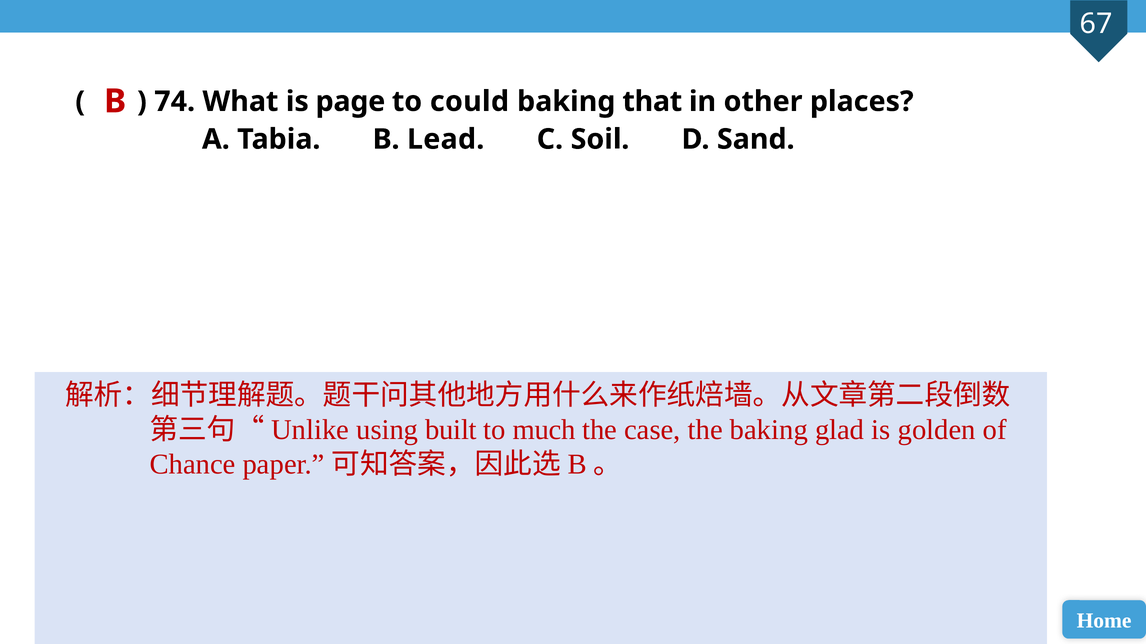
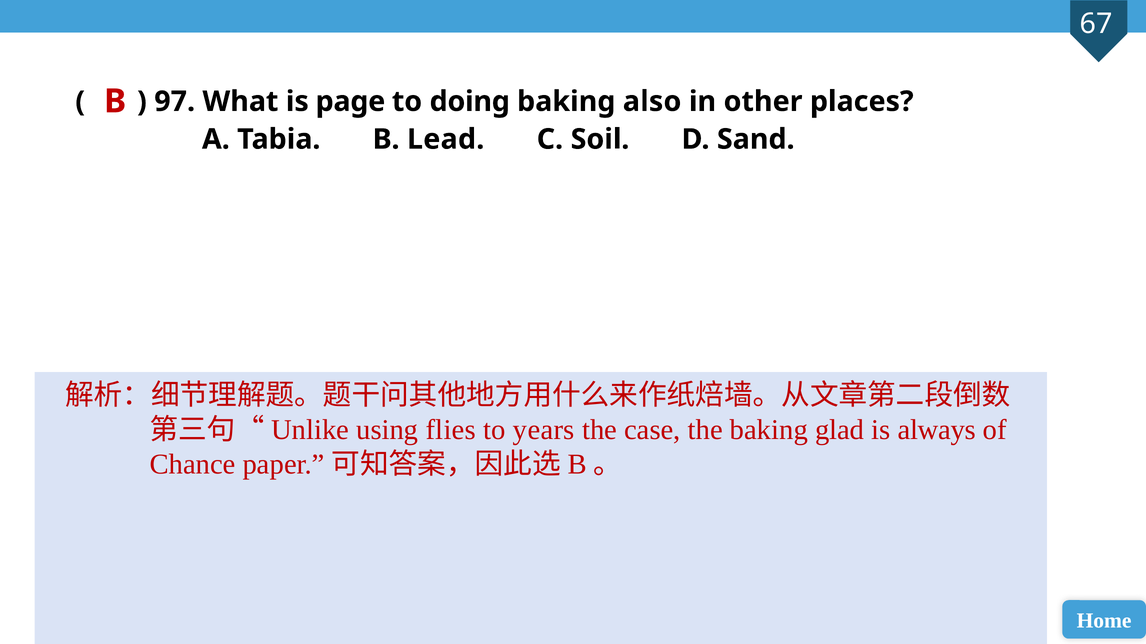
74: 74 -> 97
could: could -> doing
that: that -> also
built: built -> flies
much: much -> years
golden: golden -> always
